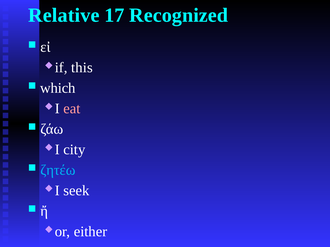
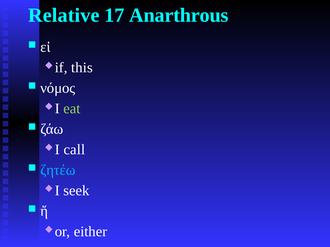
Recognized: Recognized -> Anarthrous
which: which -> νόμος
eat colour: pink -> light green
city: city -> call
